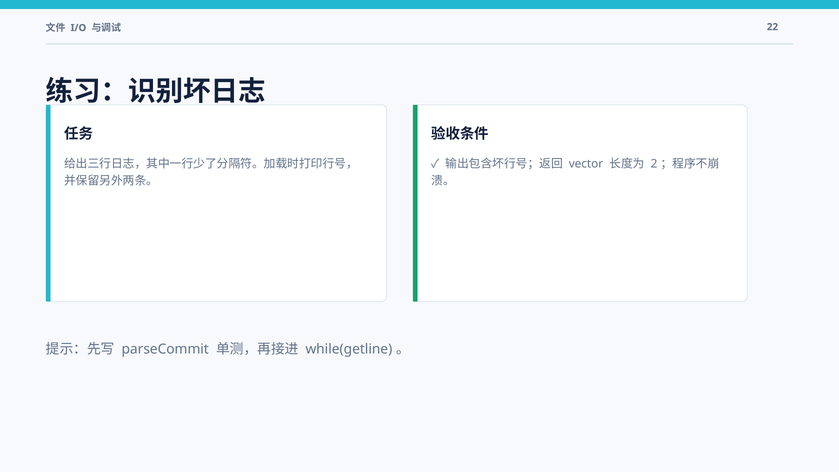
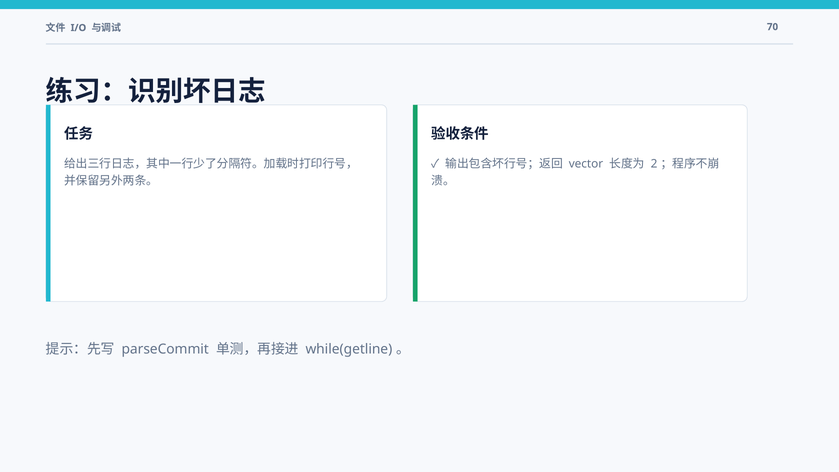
22: 22 -> 70
